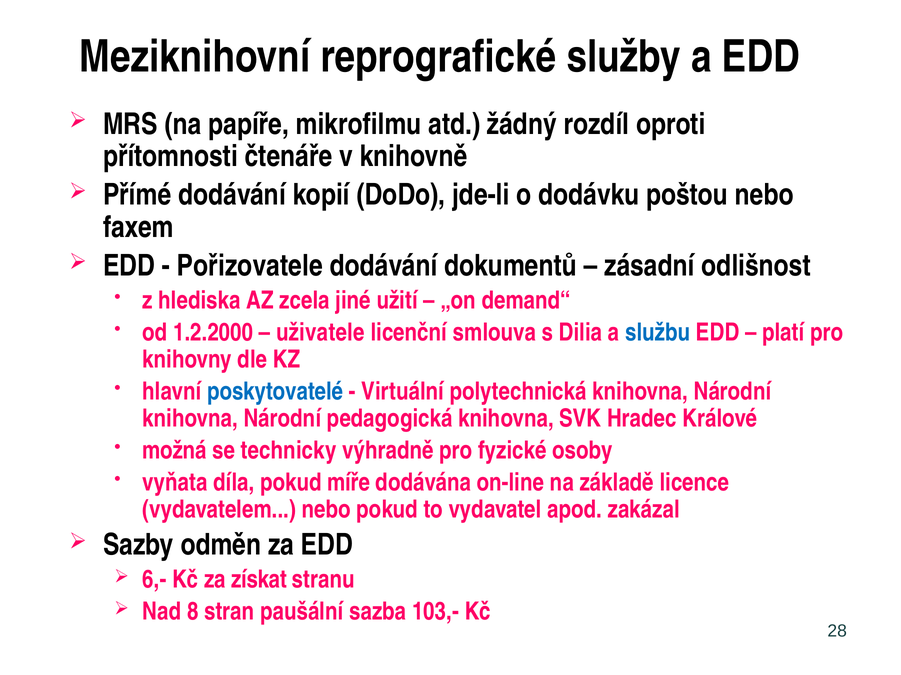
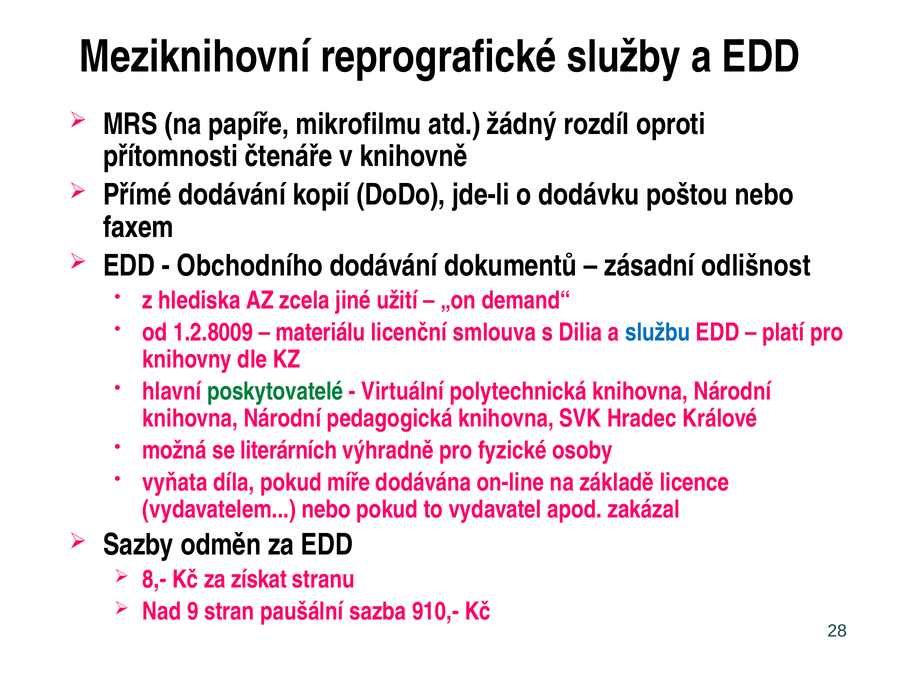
Pořizovatele: Pořizovatele -> Obchodního
1.2.2000: 1.2.2000 -> 1.2.8009
uživatele: uživatele -> materiálu
poskytovatelé colour: blue -> green
technicky: technicky -> literárních
6,-: 6,- -> 8,-
8: 8 -> 9
103,-: 103,- -> 910,-
